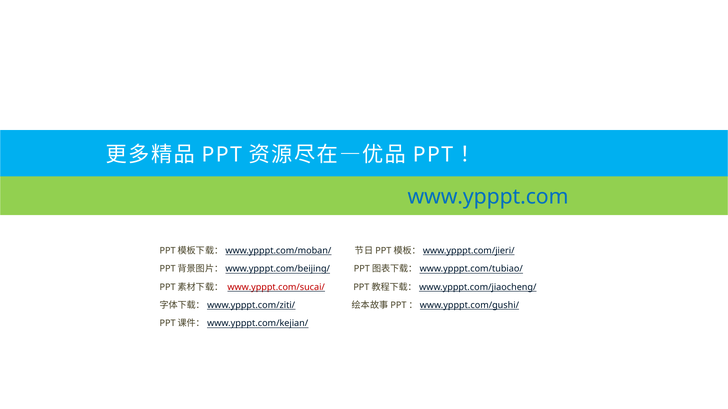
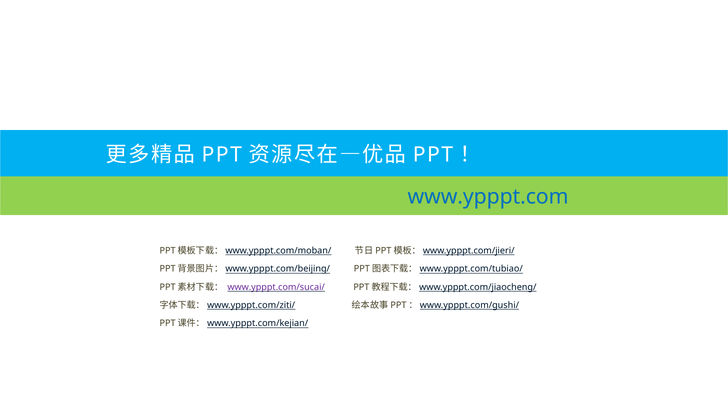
www.ypppt.com/sucai/ colour: red -> purple
